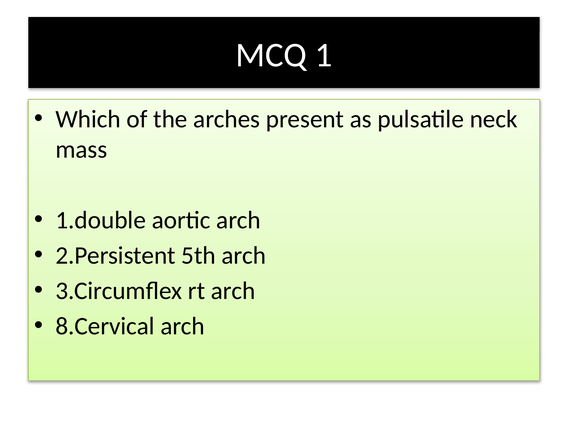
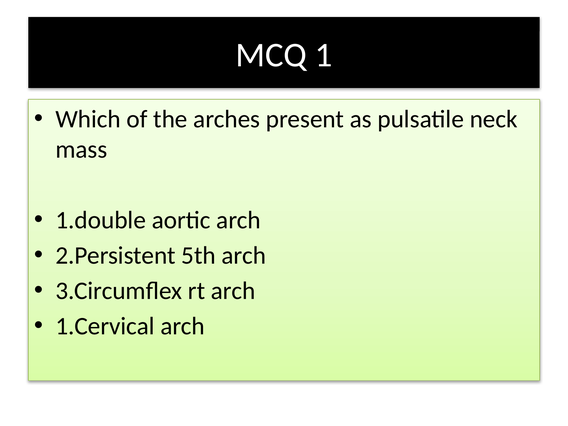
8.Cervical: 8.Cervical -> 1.Cervical
